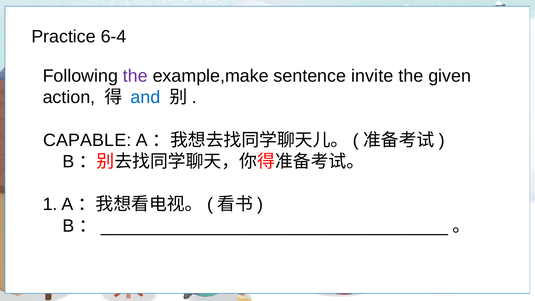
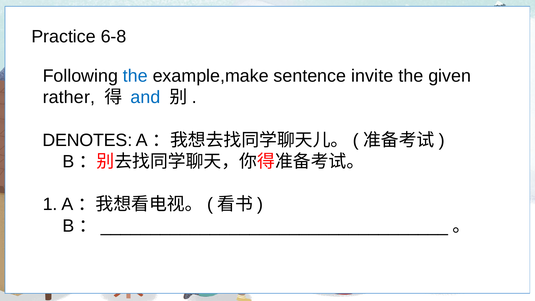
6-4: 6-4 -> 6-8
the at (135, 76) colour: purple -> blue
action: action -> rather
CAPABLE: CAPABLE -> DENOTES
